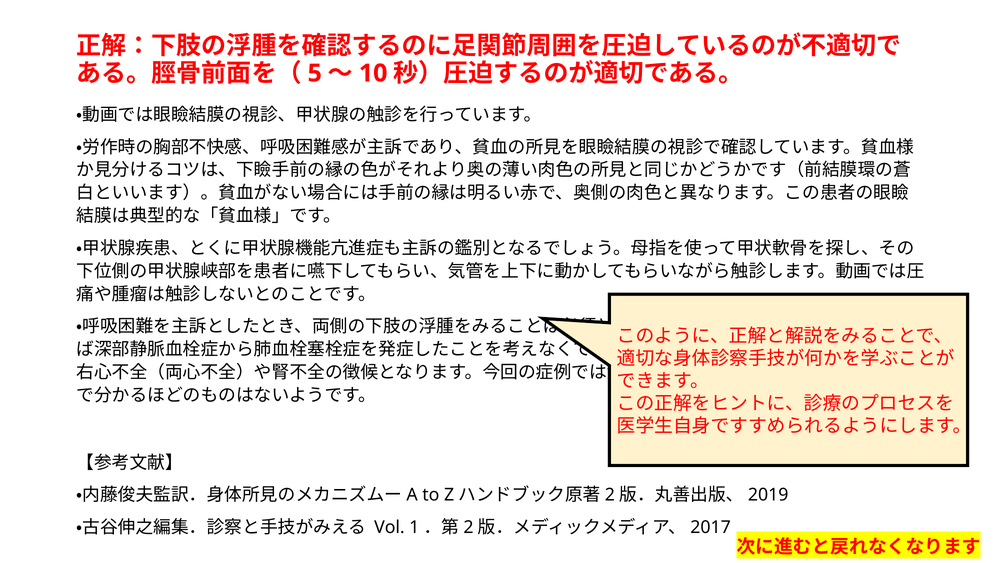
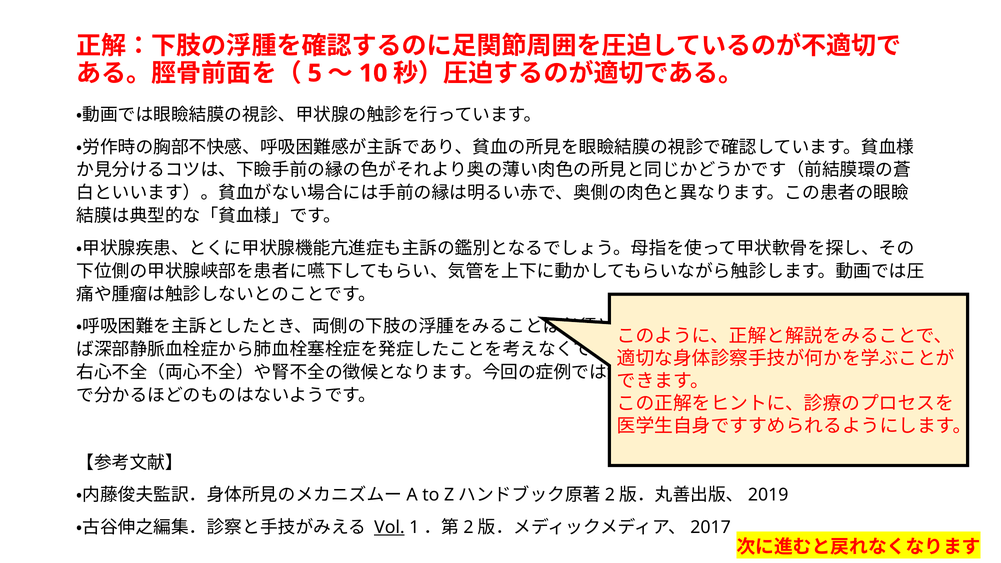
Vol underline: none -> present
